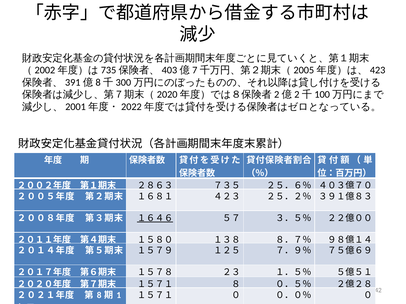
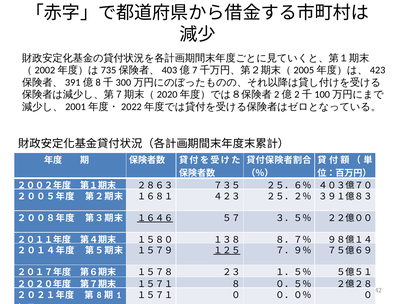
１２５ underline: none -> present
